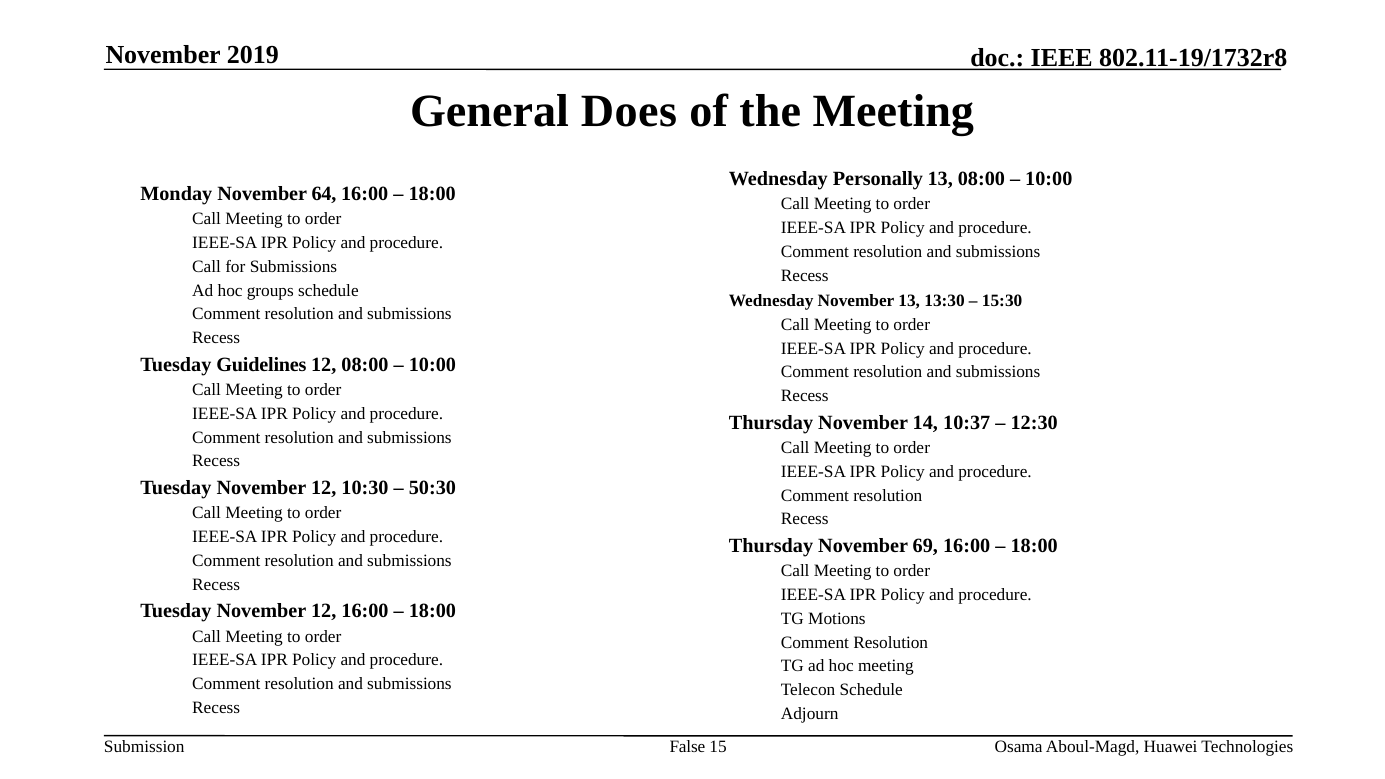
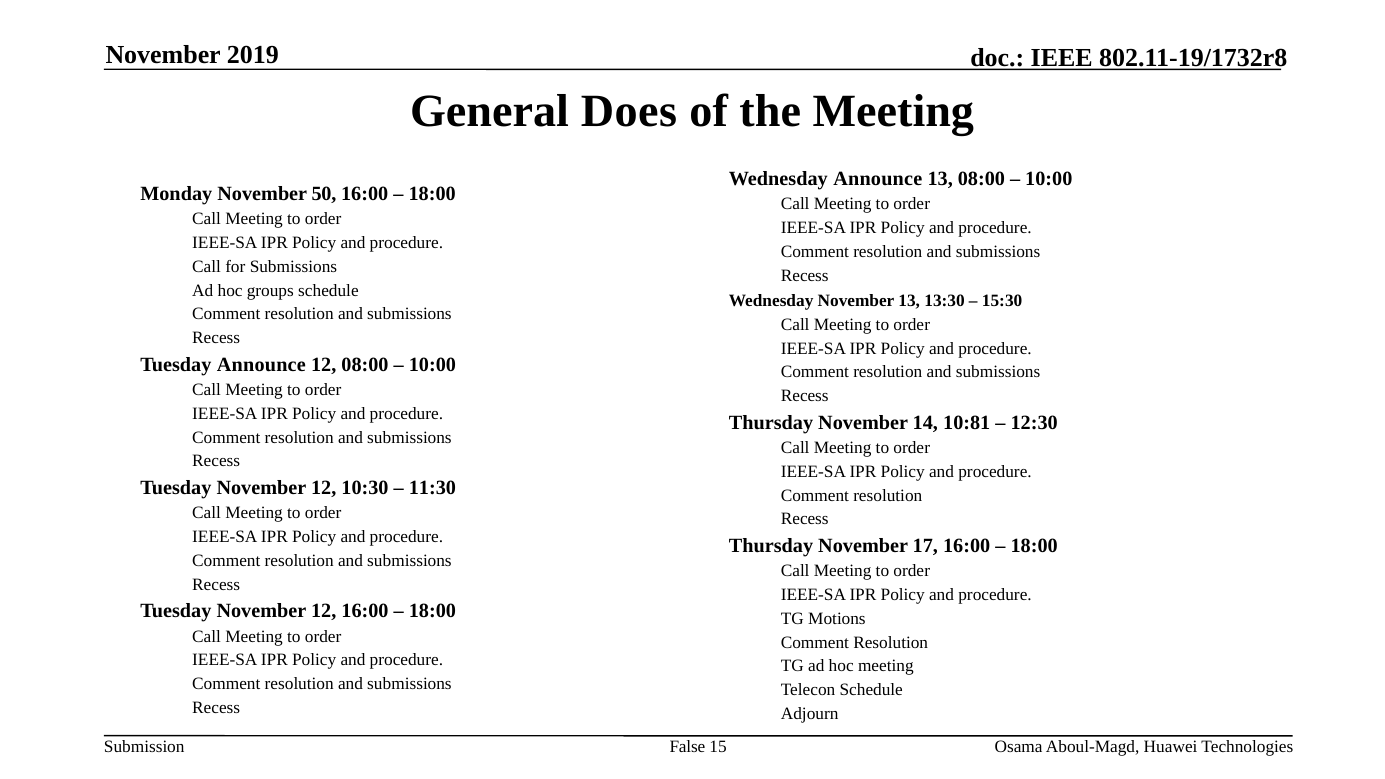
Wednesday Personally: Personally -> Announce
64: 64 -> 50
Tuesday Guidelines: Guidelines -> Announce
10:37: 10:37 -> 10:81
50:30: 50:30 -> 11:30
69: 69 -> 17
